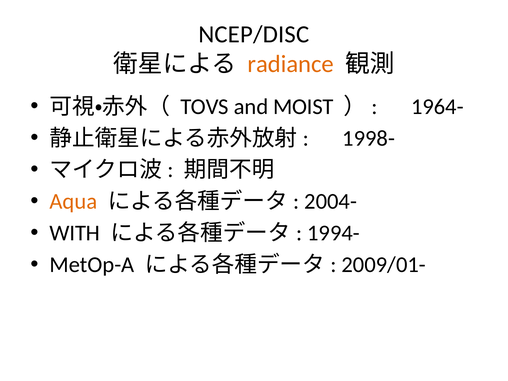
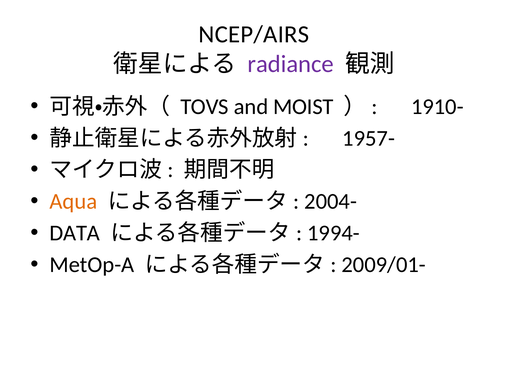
NCEP/DISC: NCEP/DISC -> NCEP/AIRS
radiance colour: orange -> purple
1964-: 1964- -> 1910-
1998-: 1998- -> 1957-
WITH: WITH -> DATA
